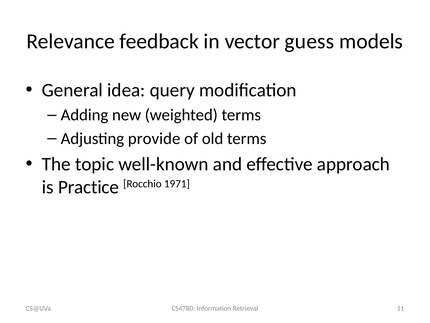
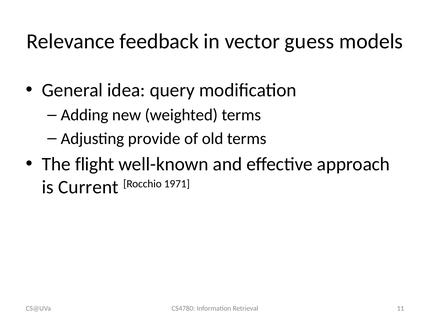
topic: topic -> flight
Practice: Practice -> Current
